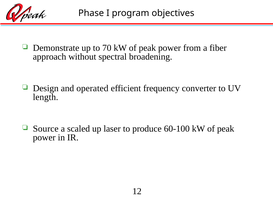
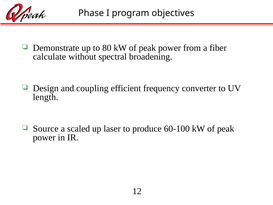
70: 70 -> 80
approach: approach -> calculate
operated: operated -> coupling
